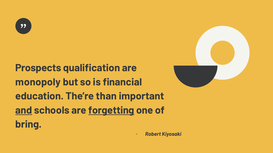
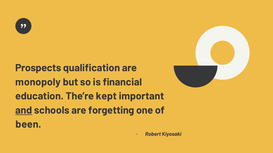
than: than -> kept
forgetting underline: present -> none
bring: bring -> been
